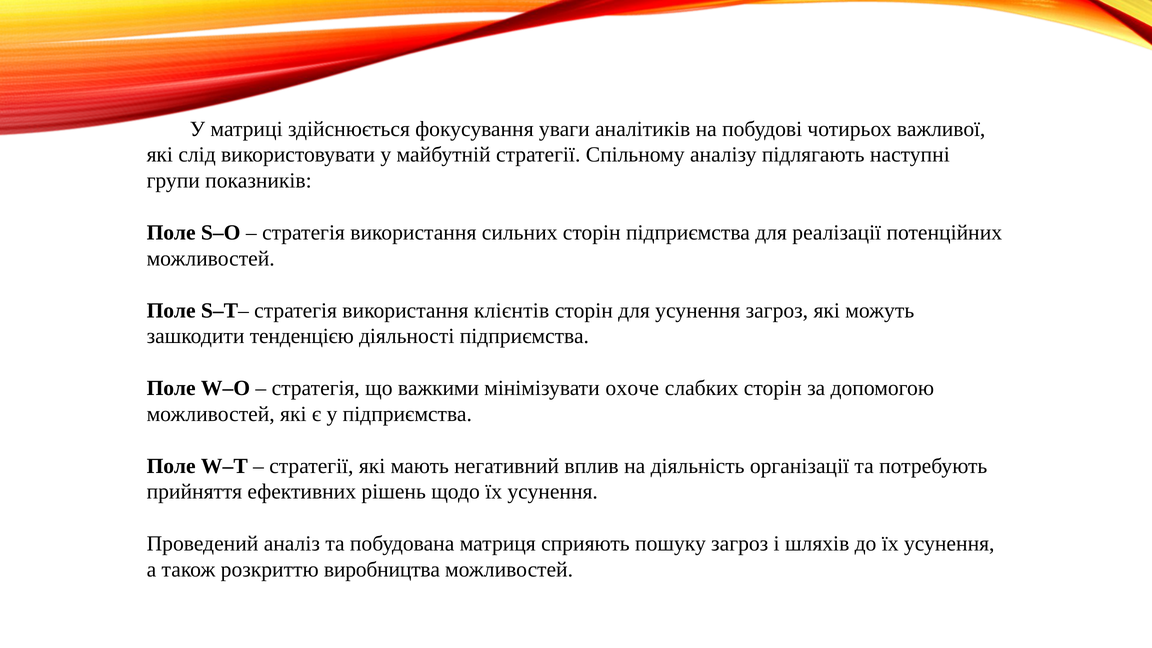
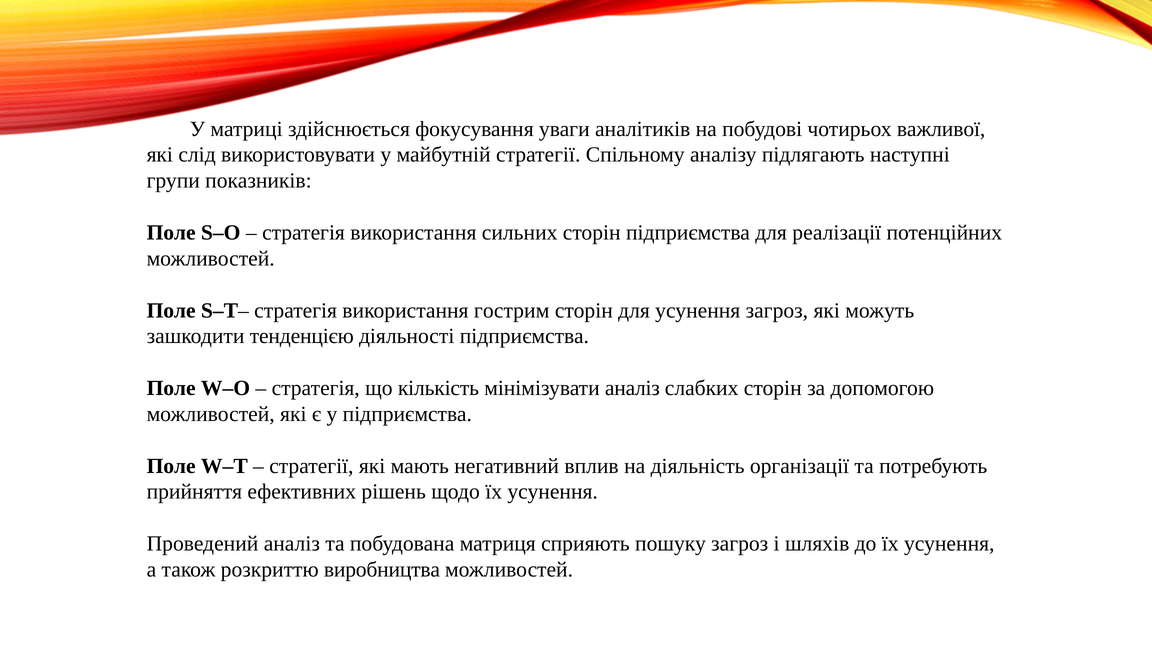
клієнтів: клієнтів -> гострим
важкими: важкими -> кількість
мінімізувати охоче: охоче -> аналіз
